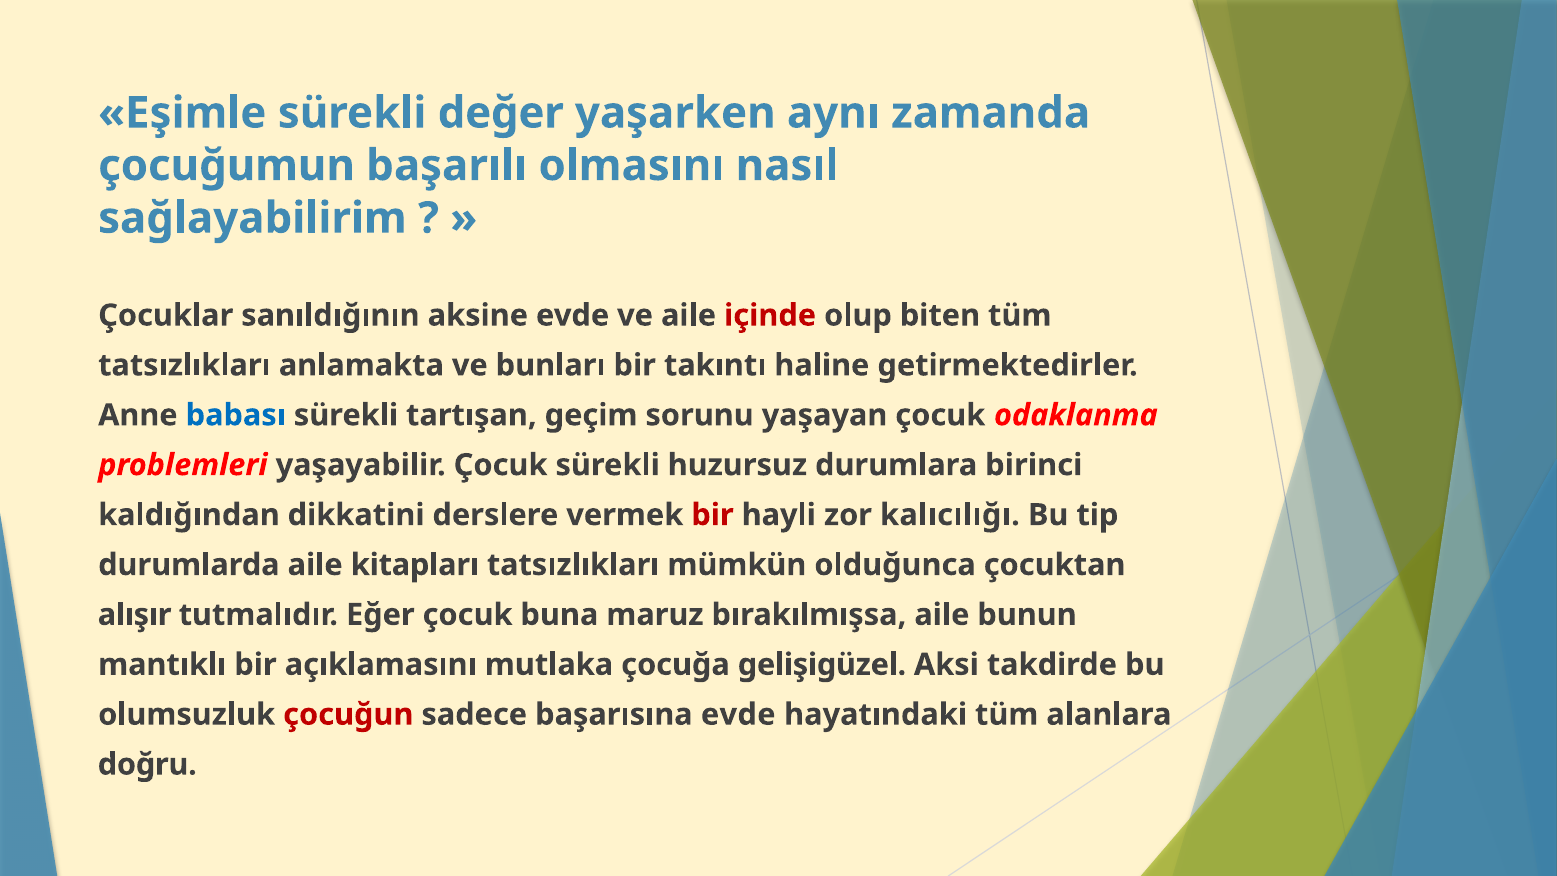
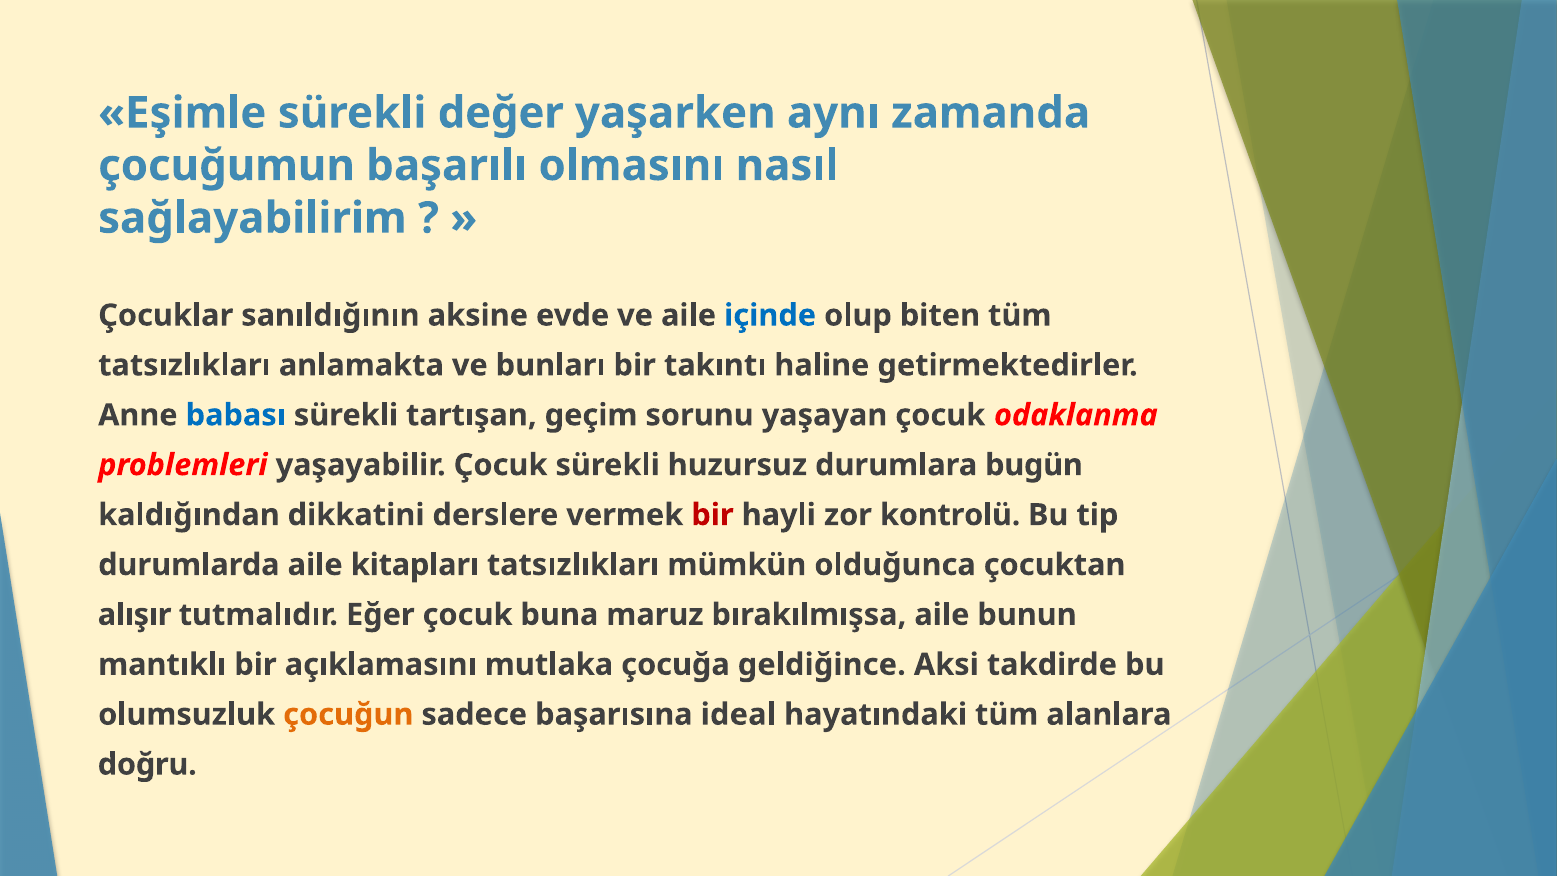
içinde colour: red -> blue
birinci: birinci -> bugün
kalıcılığı: kalıcılığı -> kontrolü
gelişigüzel: gelişigüzel -> geldiğince
çocuğun colour: red -> orange
başarısına evde: evde -> ideal
